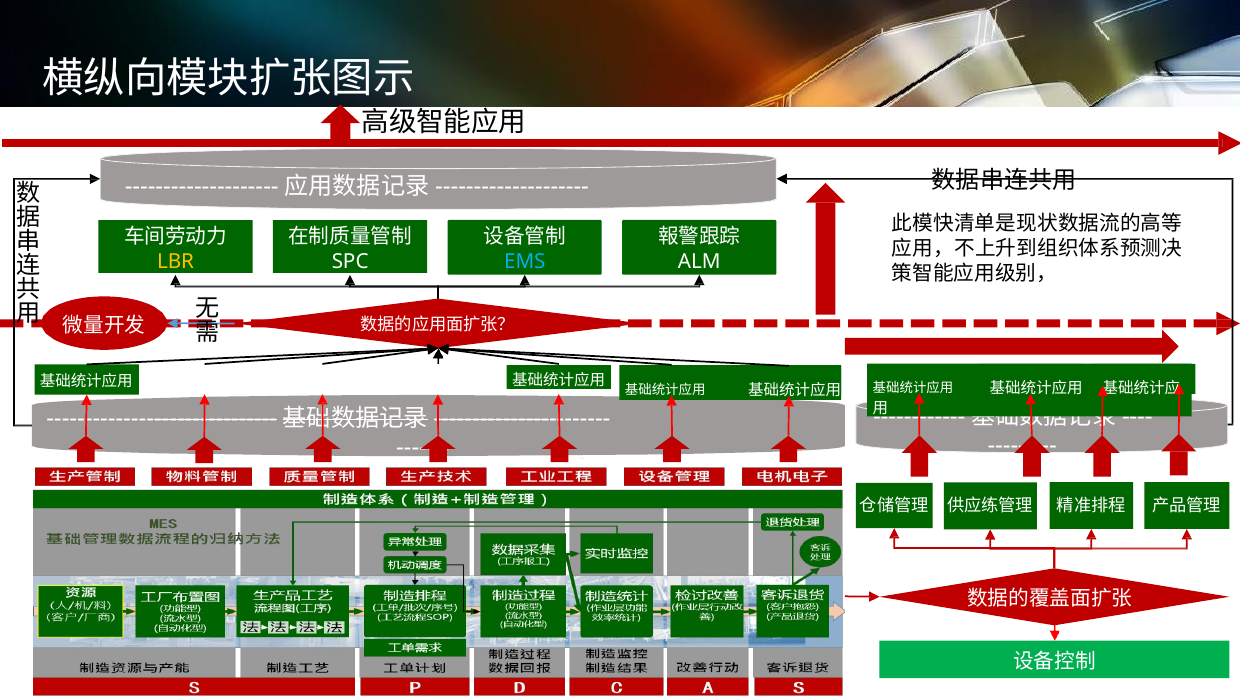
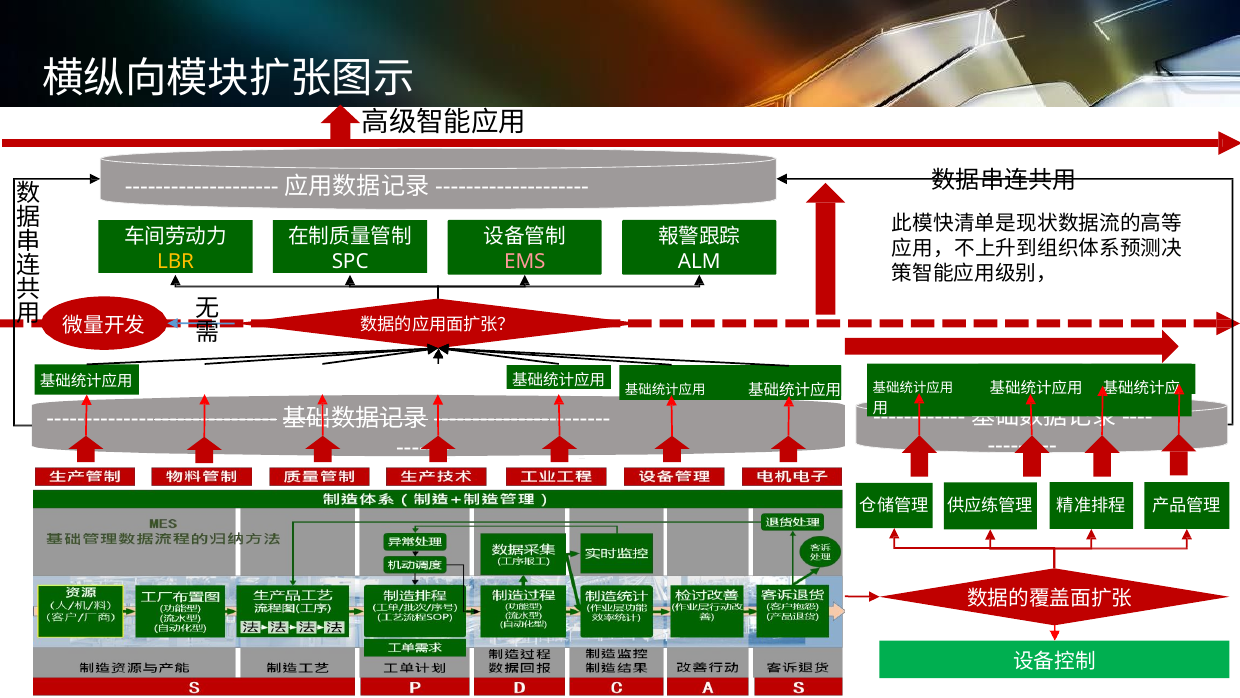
EMS colour: light blue -> pink
